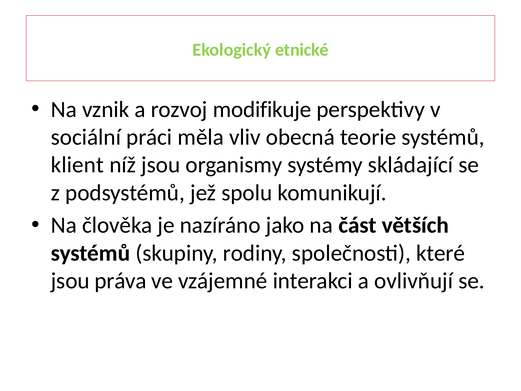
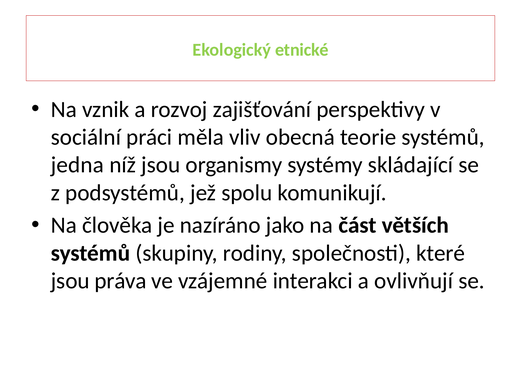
modifikuje: modifikuje -> zajišťování
klient: klient -> jedna
